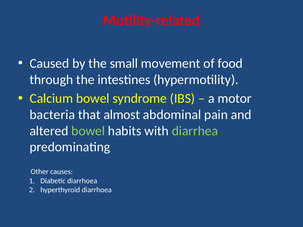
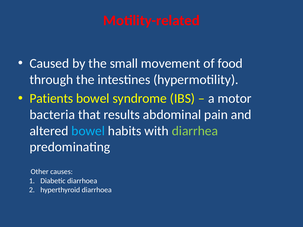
Calcium: Calcium -> Patients
almost: almost -> results
bowel at (88, 131) colour: light green -> light blue
